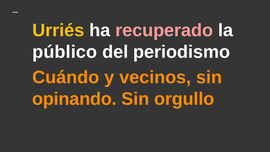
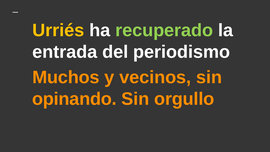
recuperado colour: pink -> light green
público: público -> entrada
Cuándo: Cuándo -> Muchos
